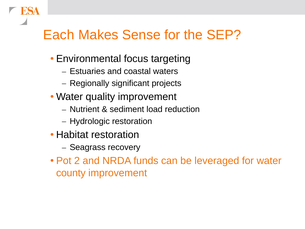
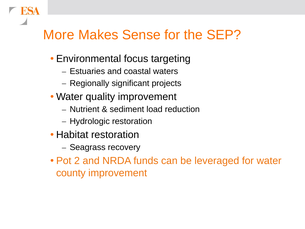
Each: Each -> More
